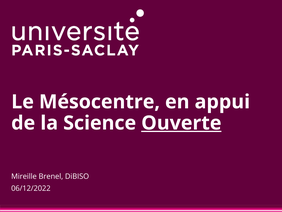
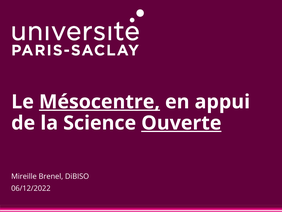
Mésocentre underline: none -> present
